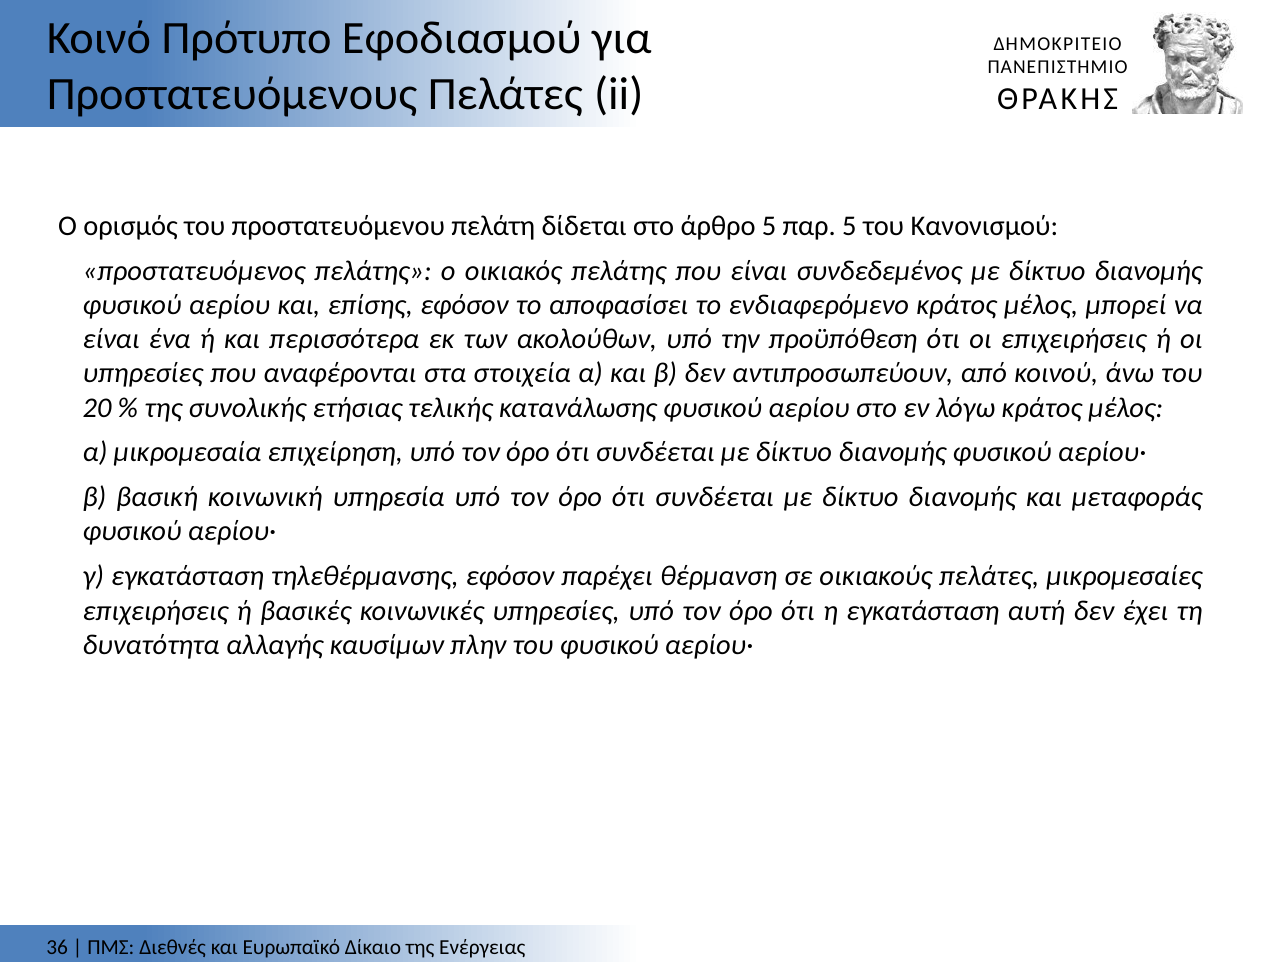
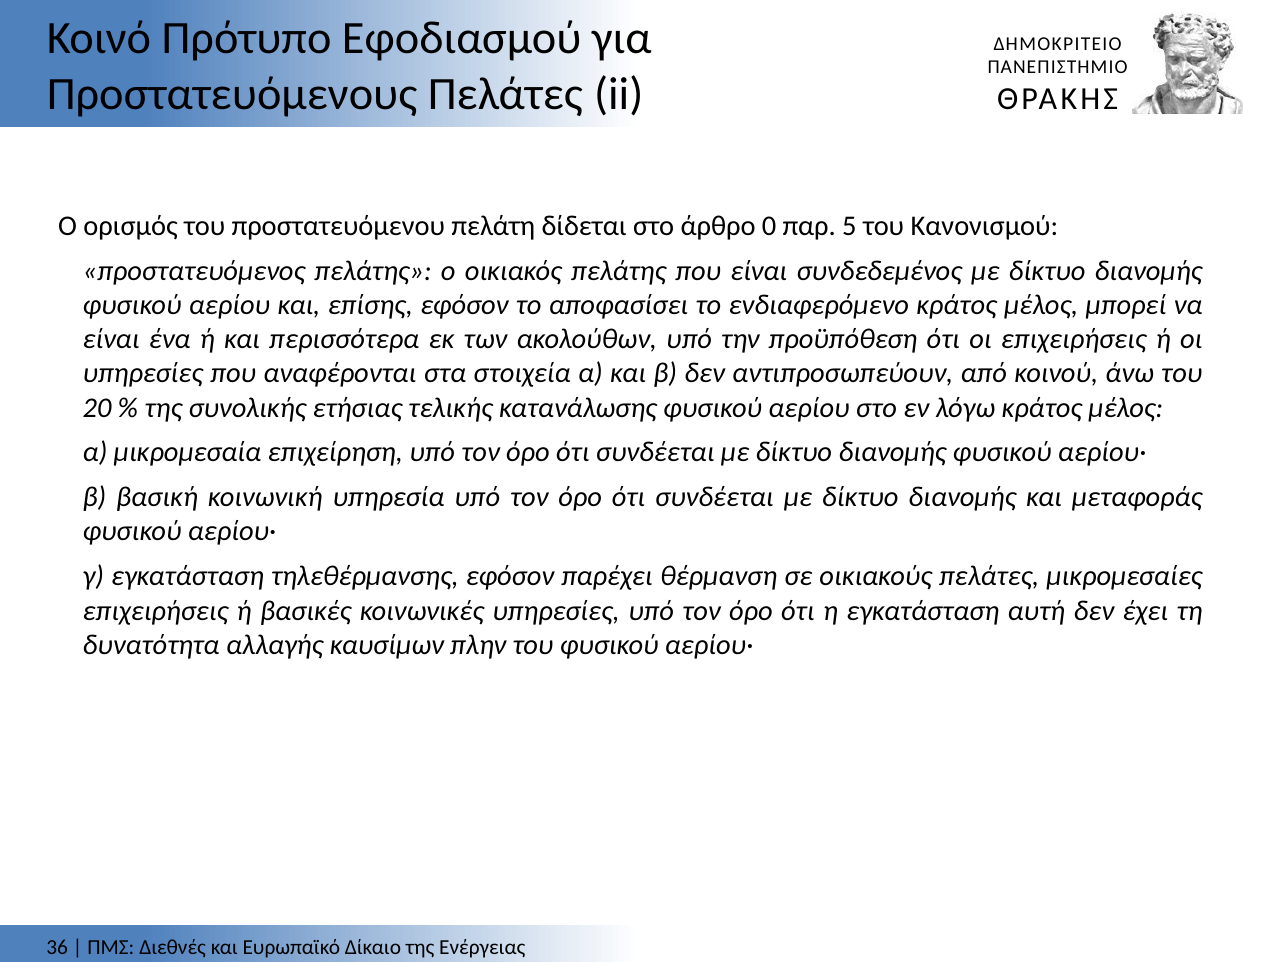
άρθρο 5: 5 -> 0
